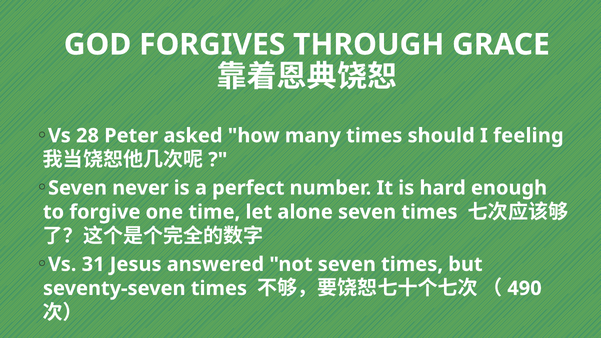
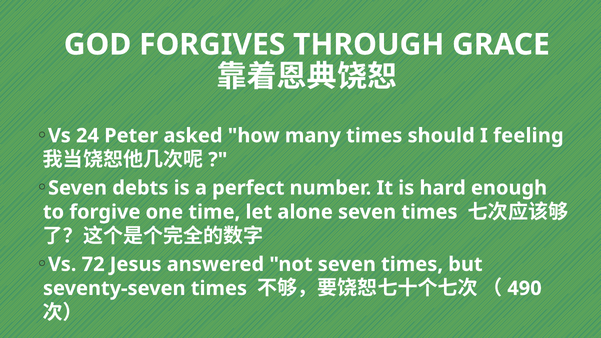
28: 28 -> 24
never: never -> debts
31: 31 -> 72
